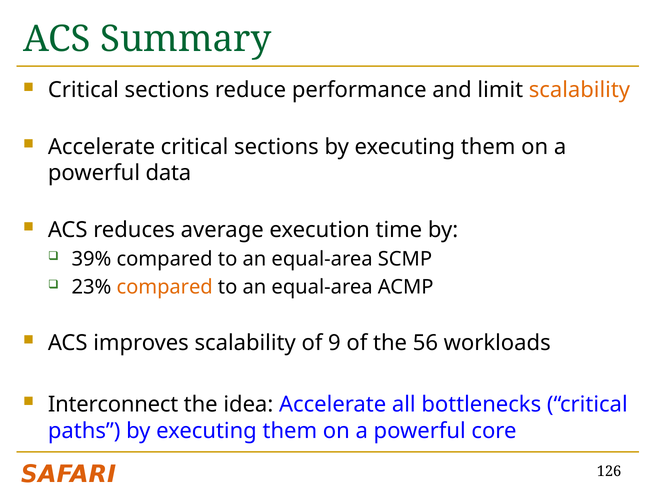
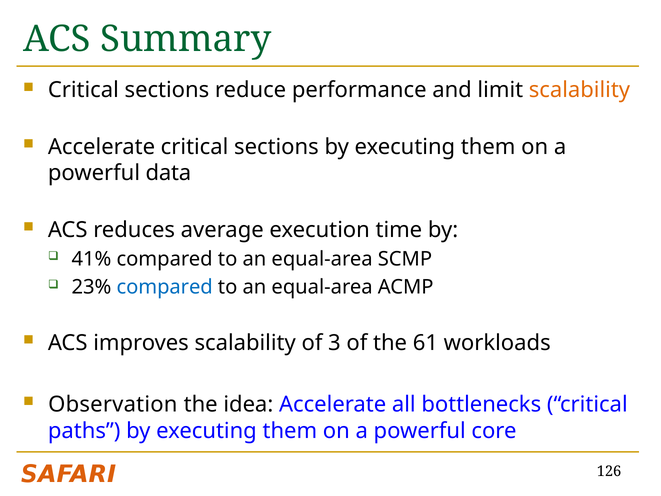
39%: 39% -> 41%
compared at (165, 287) colour: orange -> blue
9: 9 -> 3
56: 56 -> 61
Interconnect: Interconnect -> Observation
